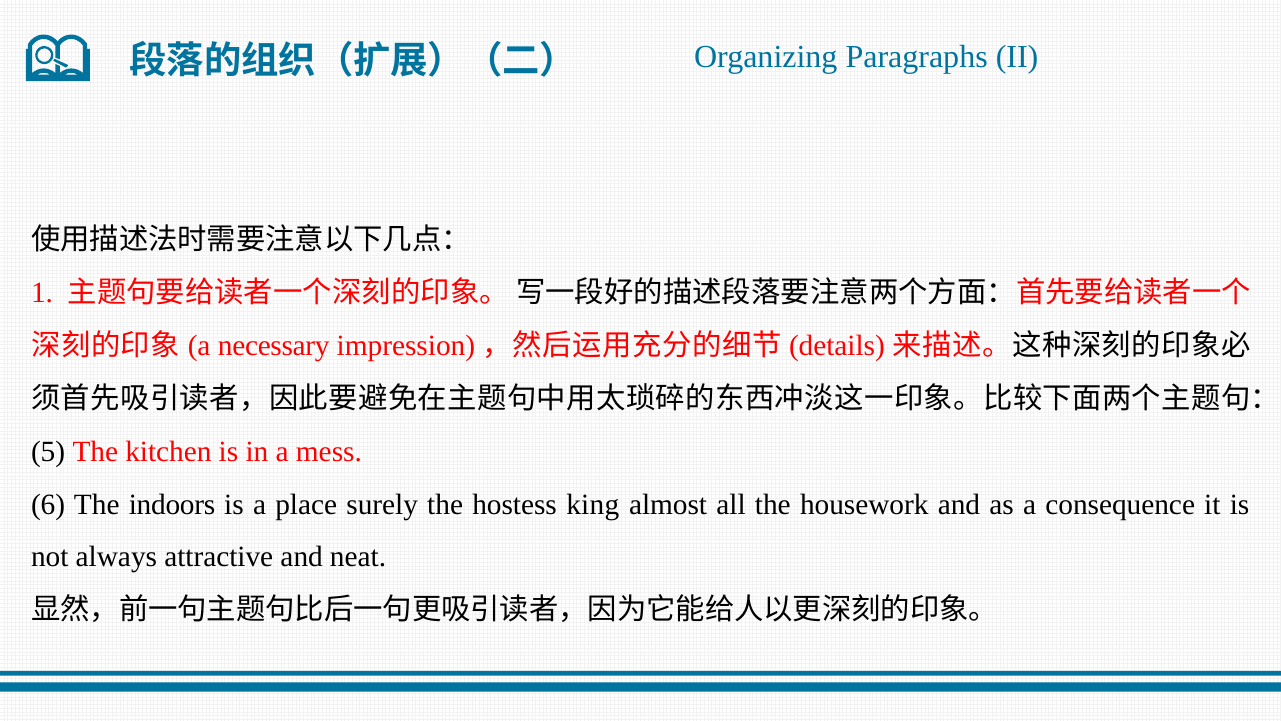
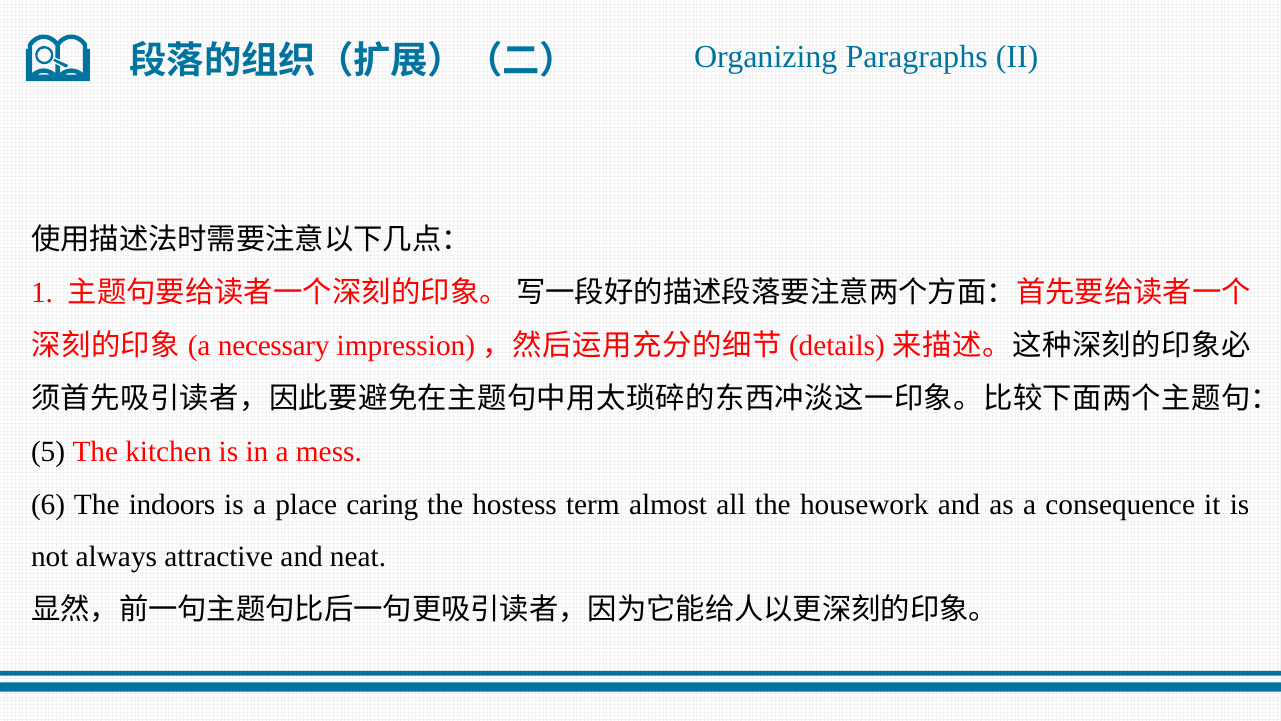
surely: surely -> caring
king: king -> term
